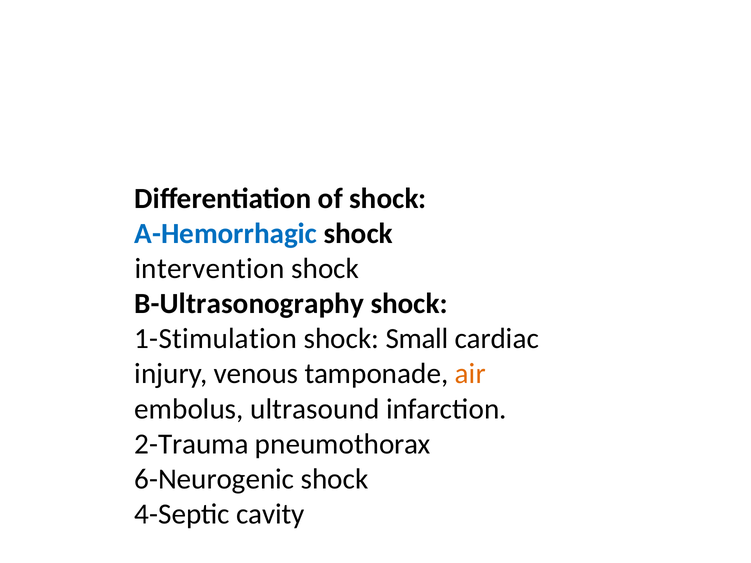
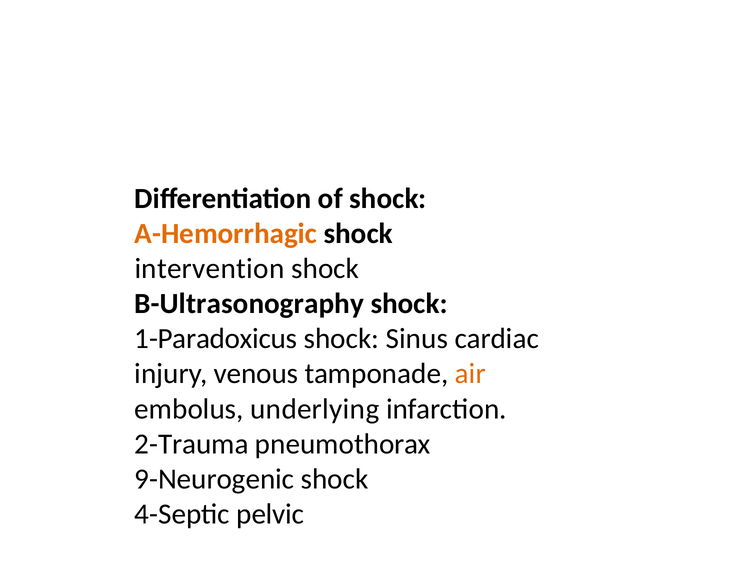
A-Hemorrhagic colour: blue -> orange
1-Stimulation: 1-Stimulation -> 1-Paradoxicus
Small: Small -> Sinus
ultrasound: ultrasound -> underlying
6-Neurogenic: 6-Neurogenic -> 9-Neurogenic
cavity: cavity -> pelvic
